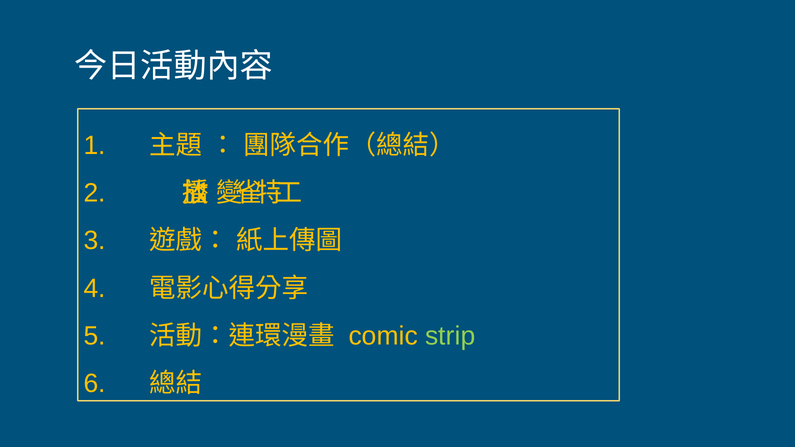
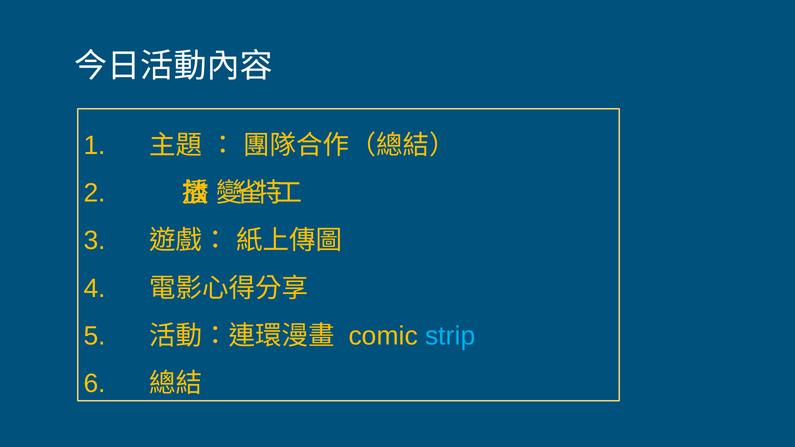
strip colour: light green -> light blue
